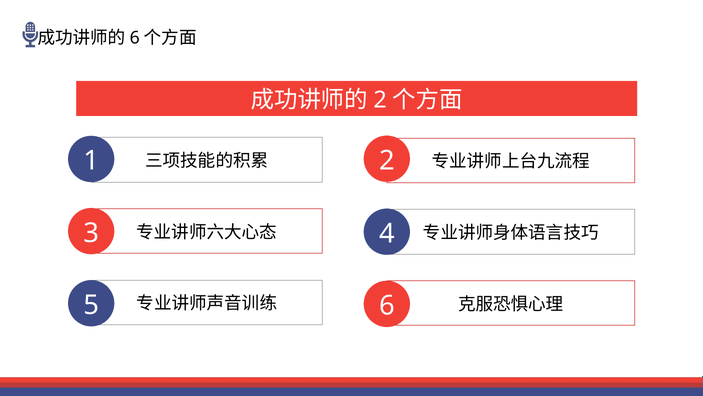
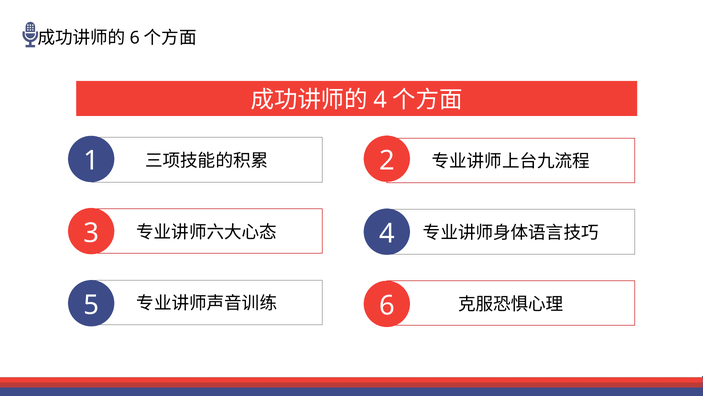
2 at (380, 100): 2 -> 4
